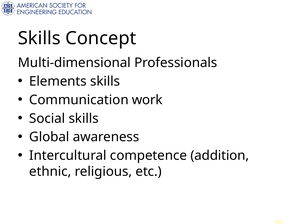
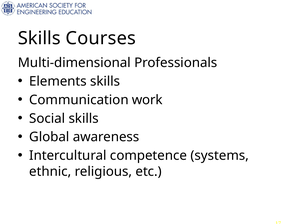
Concept: Concept -> Courses
addition: addition -> systems
